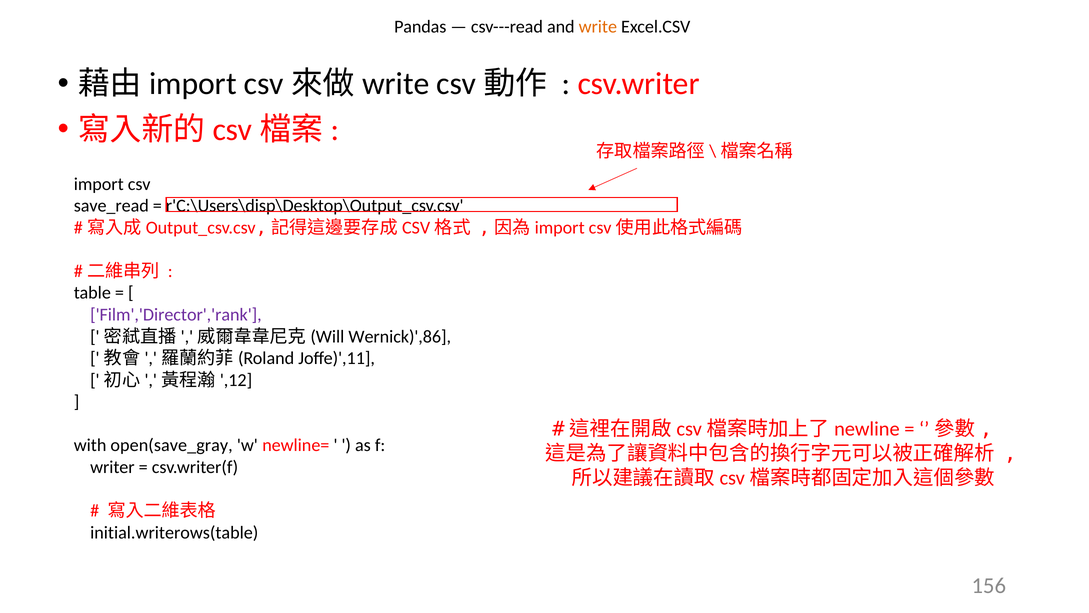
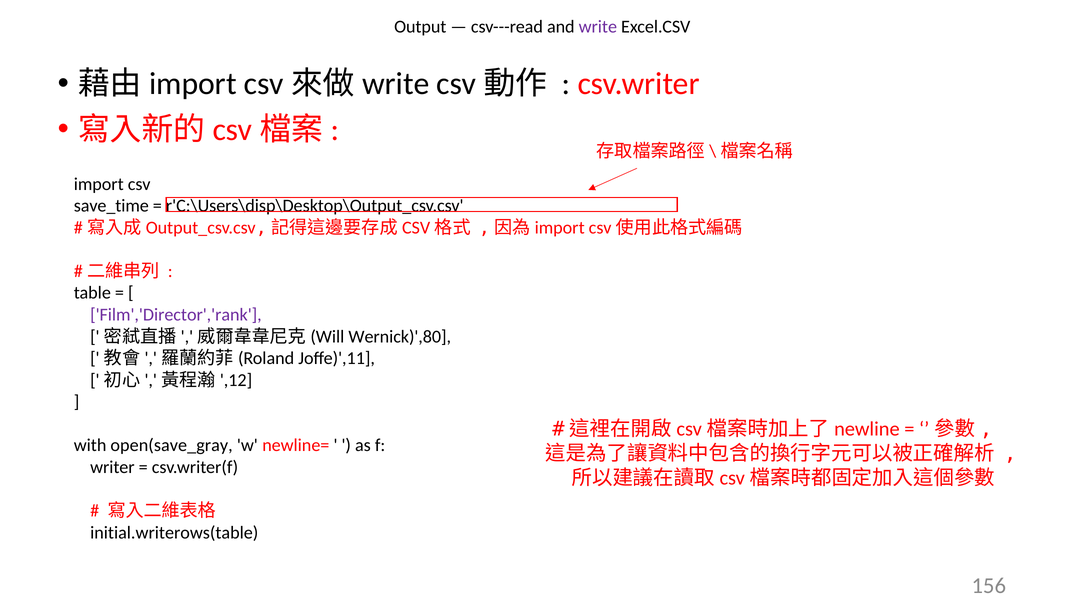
Pandas: Pandas -> Output
write colour: orange -> purple
save_read: save_read -> save_time
Wernick)',86: Wernick)',86 -> Wernick)',80
